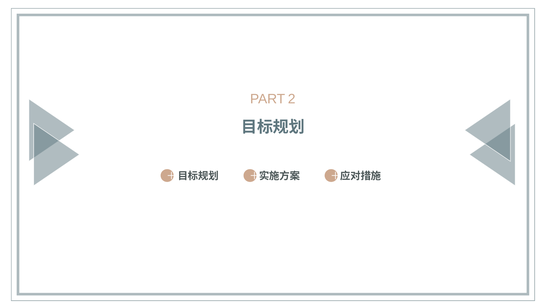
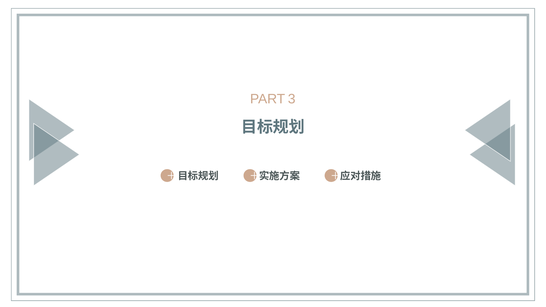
2: 2 -> 3
